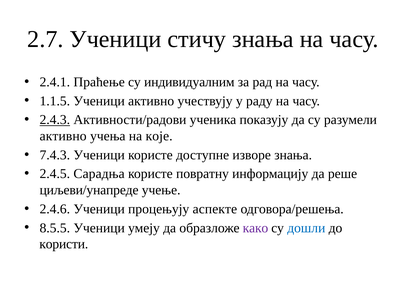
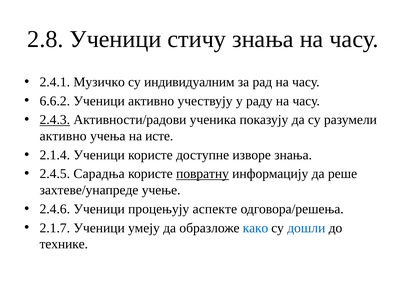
2.7: 2.7 -> 2.8
Прaћeњe: Прaћeњe -> Музичко
1.1.5: 1.1.5 -> 6.6.2
које: које -> исте
7.4.3: 7.4.3 -> 2.1.4
повратну underline: none -> present
циљeви/унапреде: циљeви/унапреде -> захтеве/унапреде
8.5.5: 8.5.5 -> 2.1.7
како colour: purple -> blue
користи: користи -> технике
